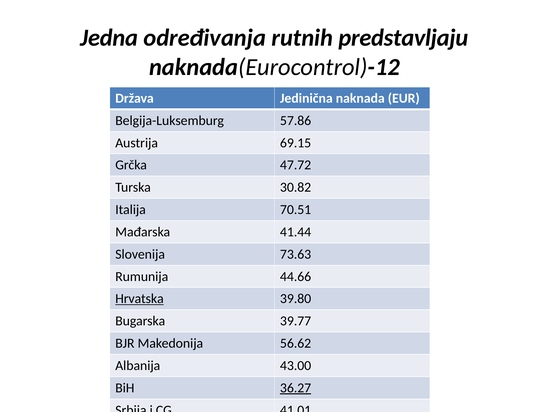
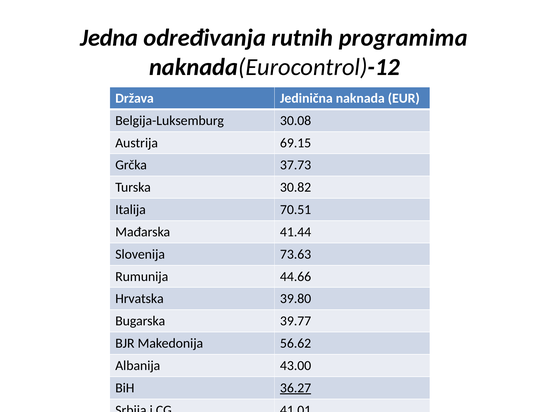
predstavljaju: predstavljaju -> programima
57.86: 57.86 -> 30.08
47.72: 47.72 -> 37.73
Hrvatska underline: present -> none
